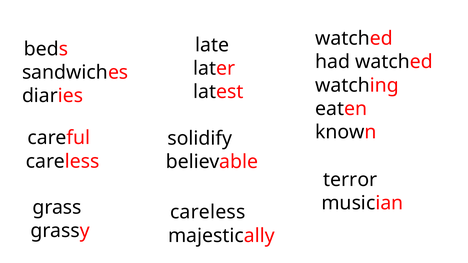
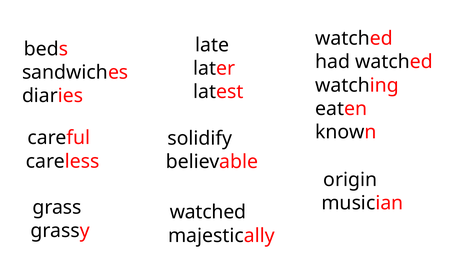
terror: terror -> origin
careless at (208, 212): careless -> watched
